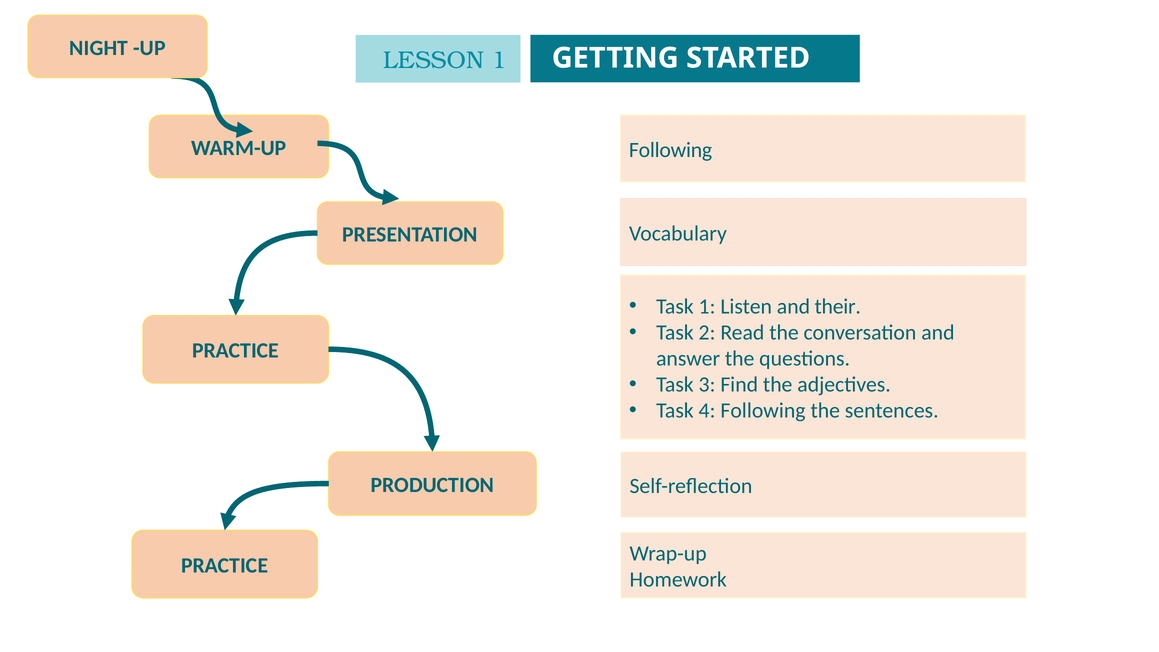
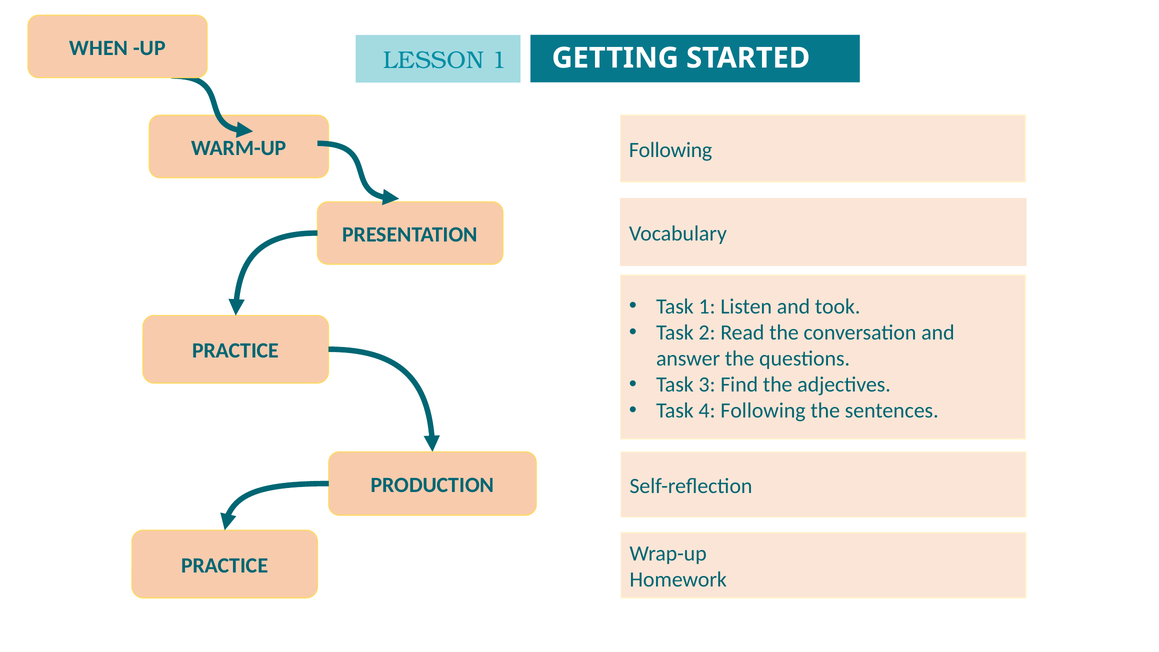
NIGHT: NIGHT -> WHEN
their: their -> took
